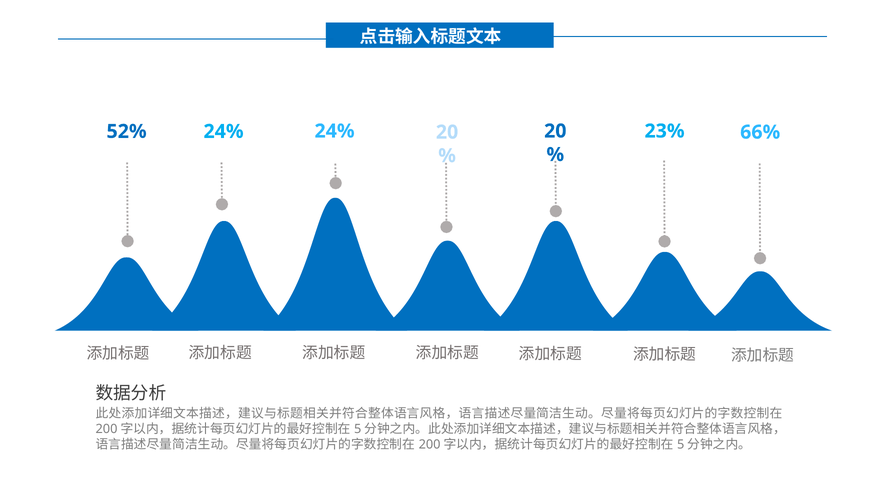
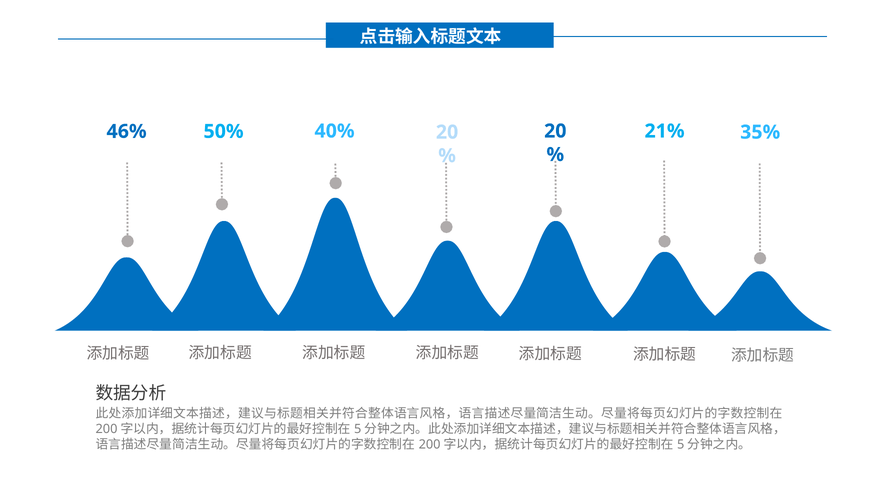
24% at (335, 131): 24% -> 40%
23%: 23% -> 21%
52%: 52% -> 46%
24% at (224, 132): 24% -> 50%
66%: 66% -> 35%
